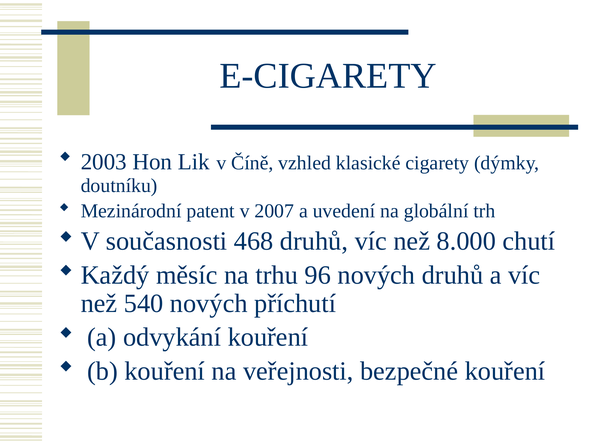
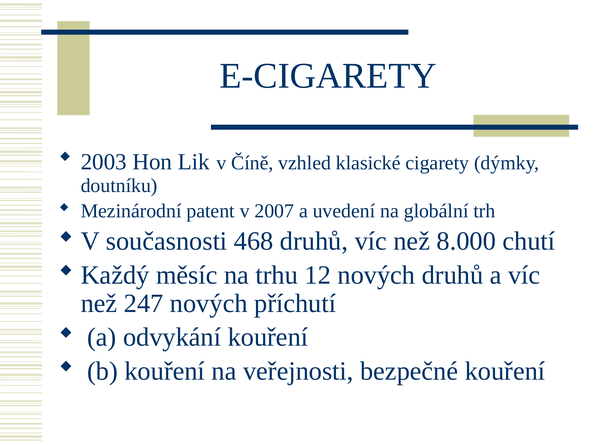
96: 96 -> 12
540: 540 -> 247
